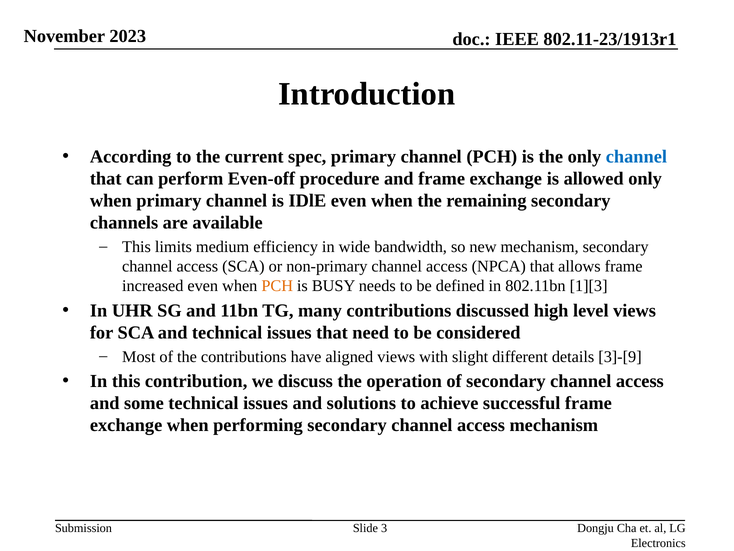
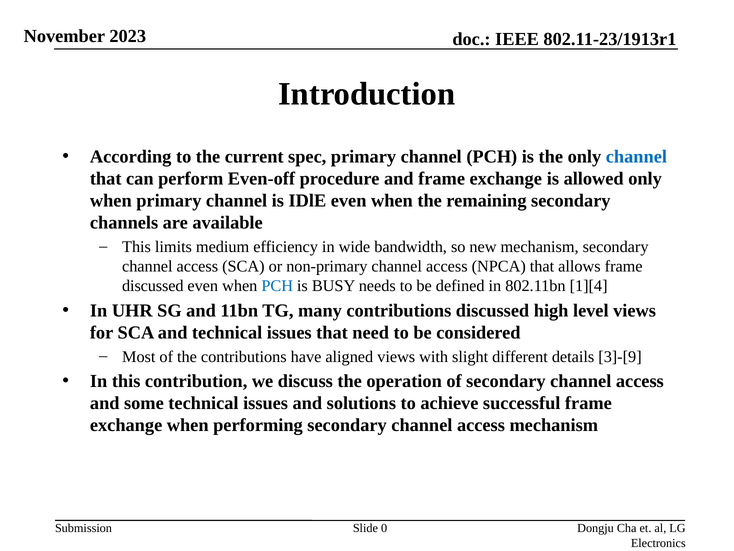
increased at (153, 286): increased -> discussed
PCH at (277, 286) colour: orange -> blue
1][3: 1][3 -> 1][4
3: 3 -> 0
